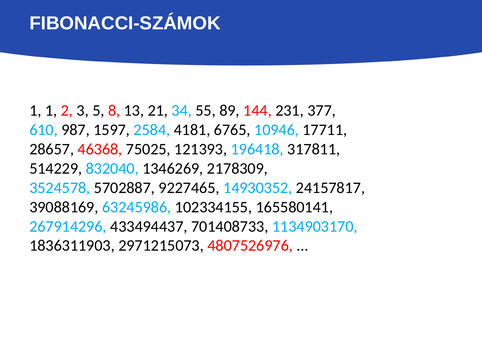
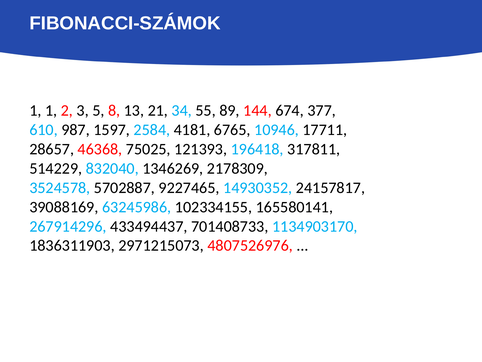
231: 231 -> 674
